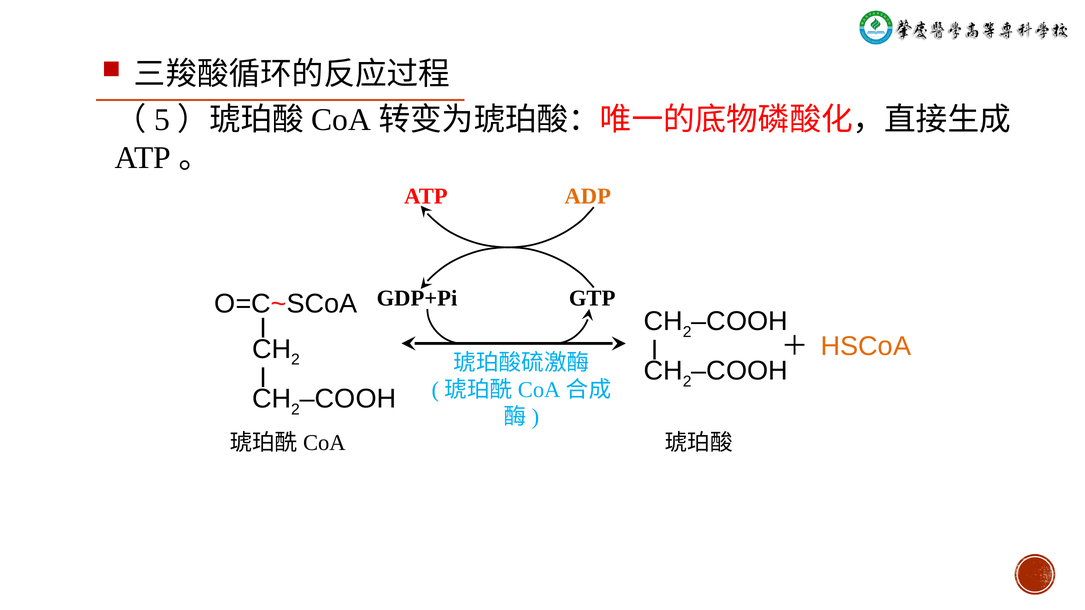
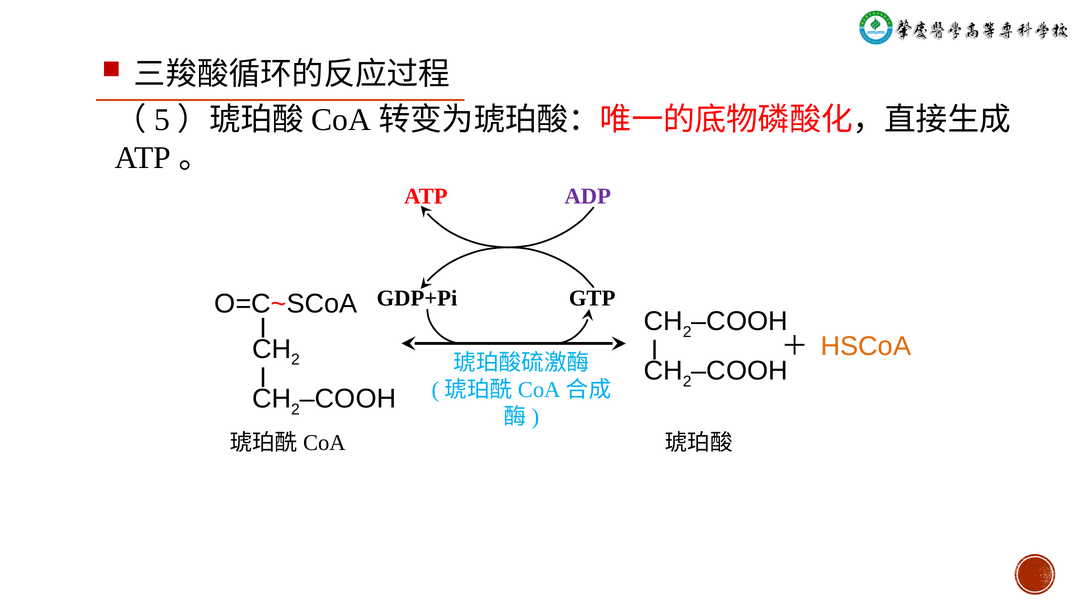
ADP colour: orange -> purple
